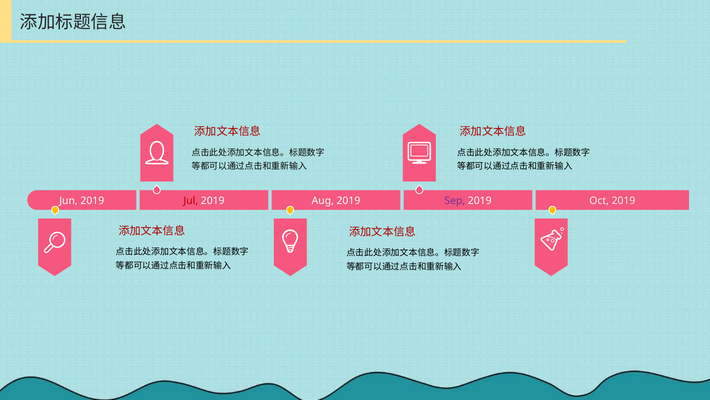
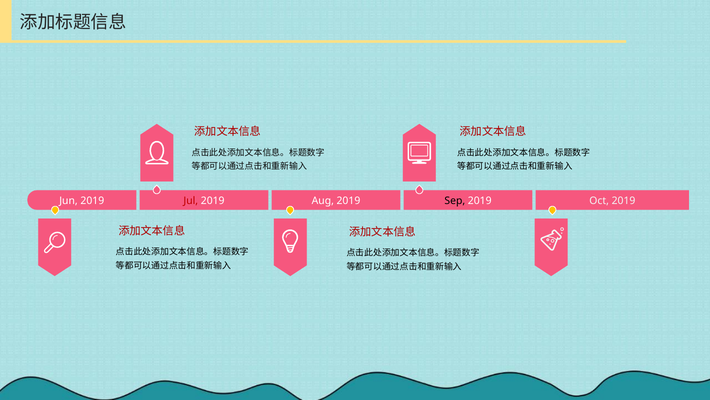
Sep colour: purple -> black
